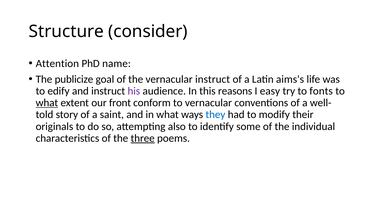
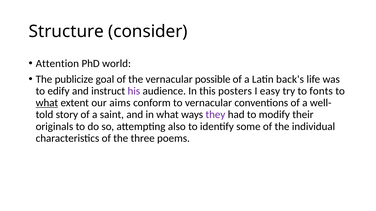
name: name -> world
vernacular instruct: instruct -> possible
aims's: aims's -> back's
reasons: reasons -> posters
front: front -> aims
they colour: blue -> purple
three underline: present -> none
